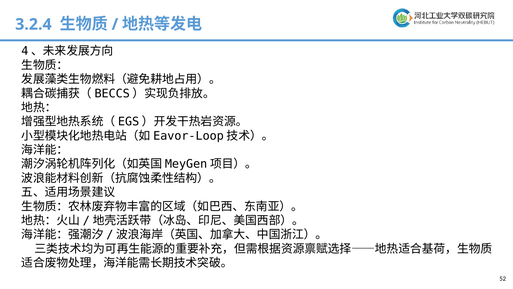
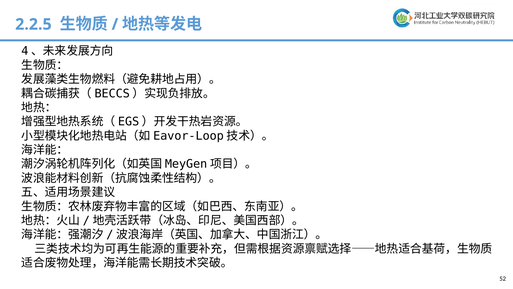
3.2.4: 3.2.4 -> 2.2.5
